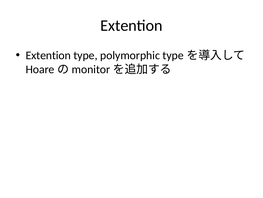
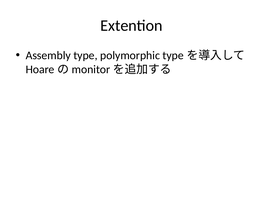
Extention at (48, 55): Extention -> Assembly
